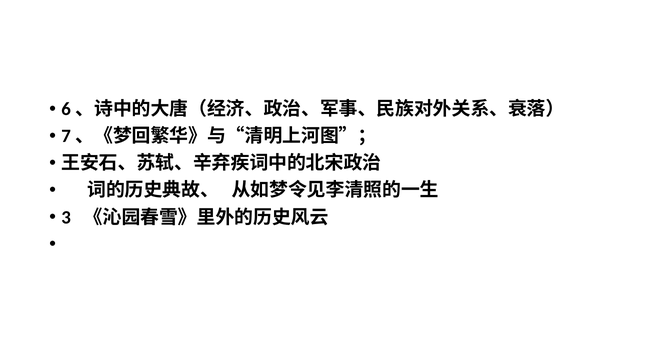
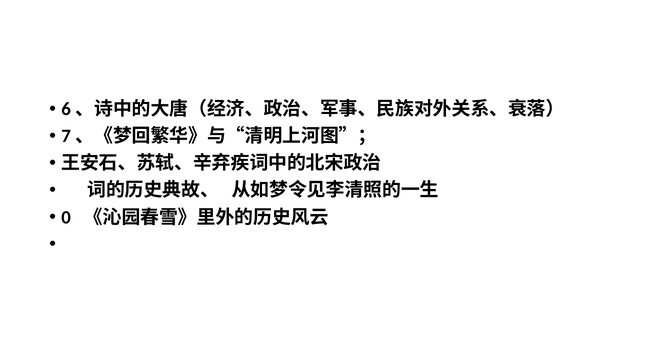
3: 3 -> 0
